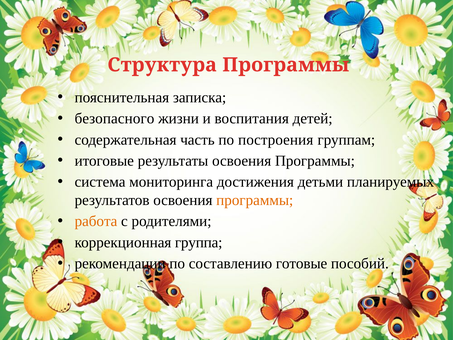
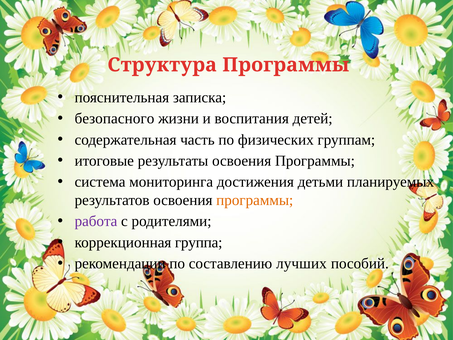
построения: построения -> физических
работа colour: orange -> purple
готовые: готовые -> лучших
